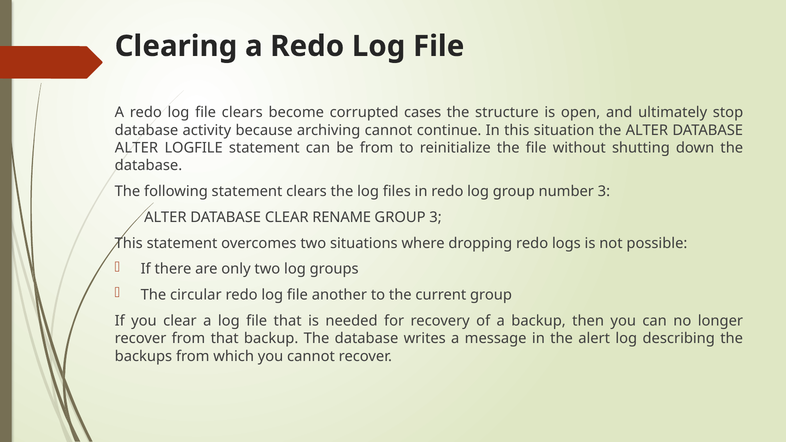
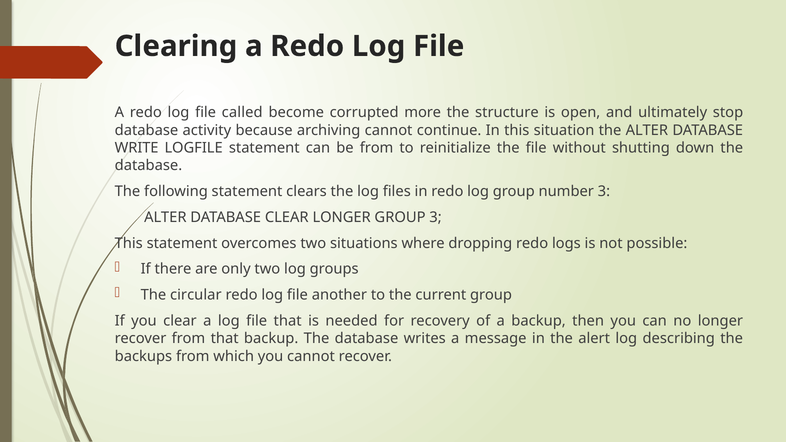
file clears: clears -> called
cases: cases -> more
ALTER at (137, 148): ALTER -> WRITE
CLEAR RENAME: RENAME -> LONGER
